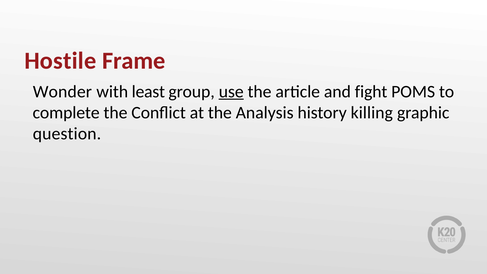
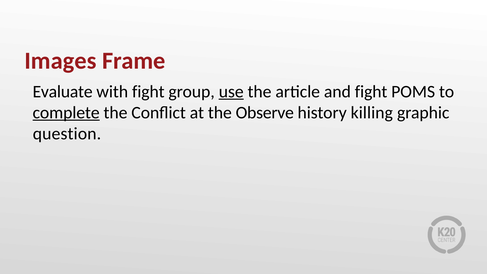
Hostile: Hostile -> Images
Wonder: Wonder -> Evaluate
with least: least -> fight
complete underline: none -> present
Analysis: Analysis -> Observe
